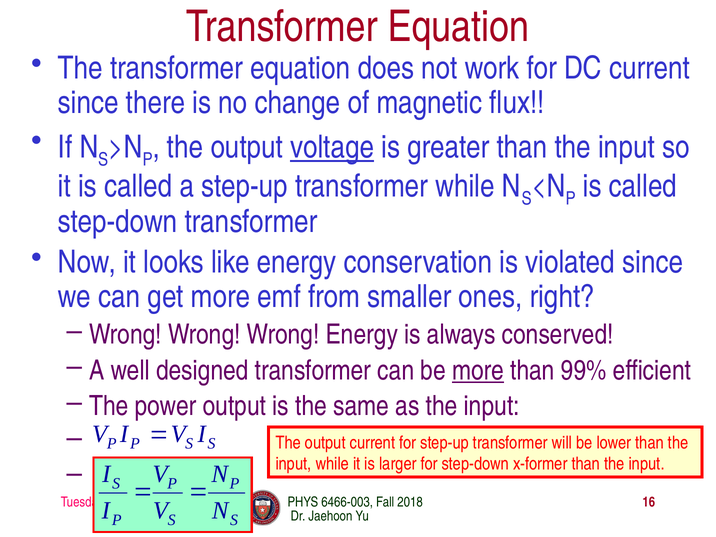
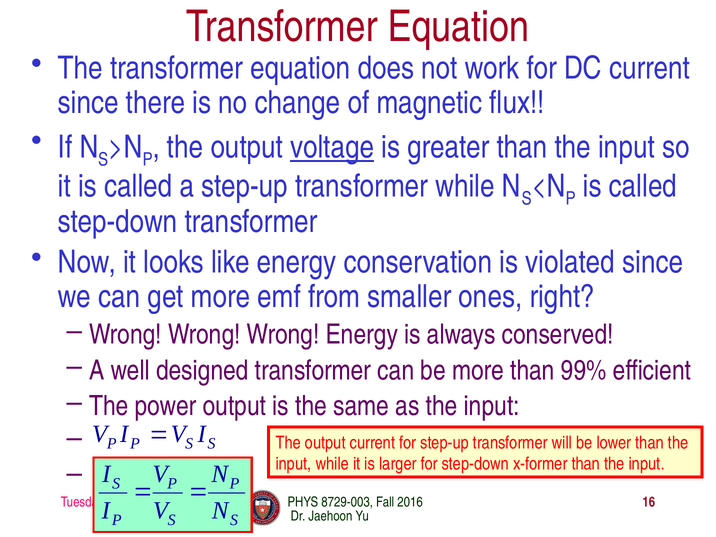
more at (478, 370) underline: present -> none
6466-003: 6466-003 -> 8729-003
2018: 2018 -> 2016
